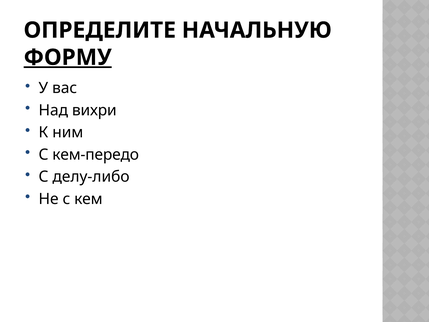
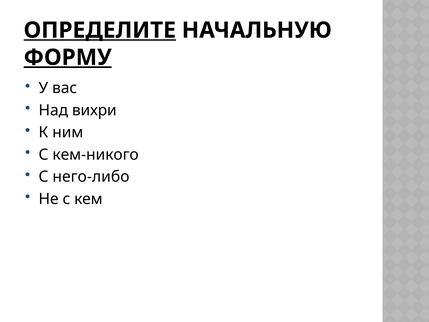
ОПРЕДЕЛИТЕ underline: none -> present
кем-передо: кем-передо -> кем-никого
делу-либо: делу-либо -> него-либо
